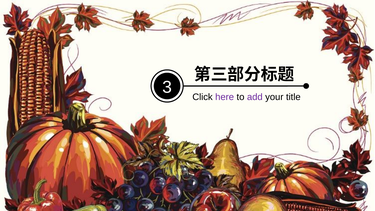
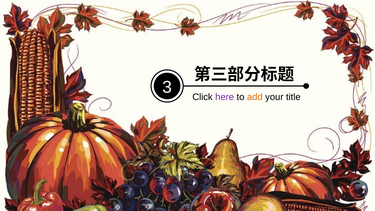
add colour: purple -> orange
